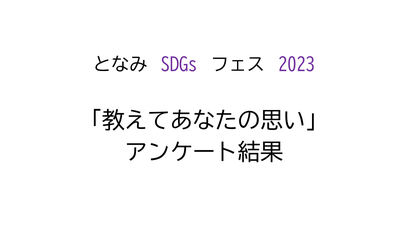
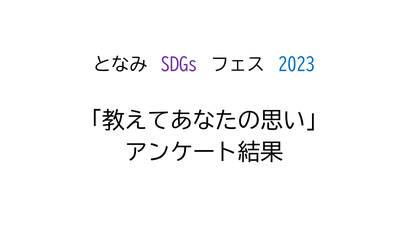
2023 colour: purple -> blue
